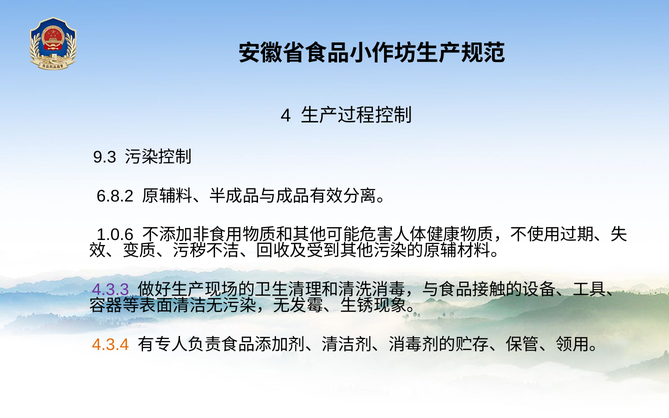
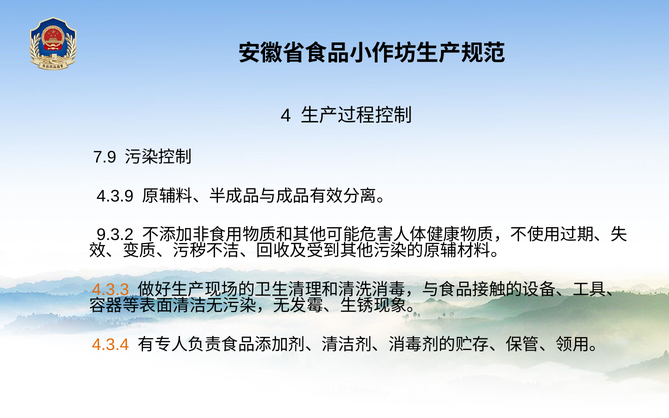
9.3: 9.3 -> 7.9
6.8.2: 6.8.2 -> 4.3.9
1.0.6: 1.0.6 -> 9.3.2
4.3.3 colour: purple -> orange
